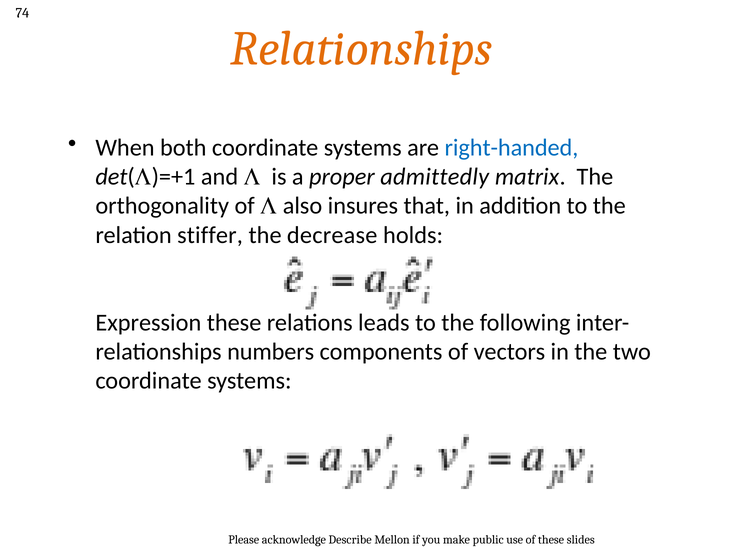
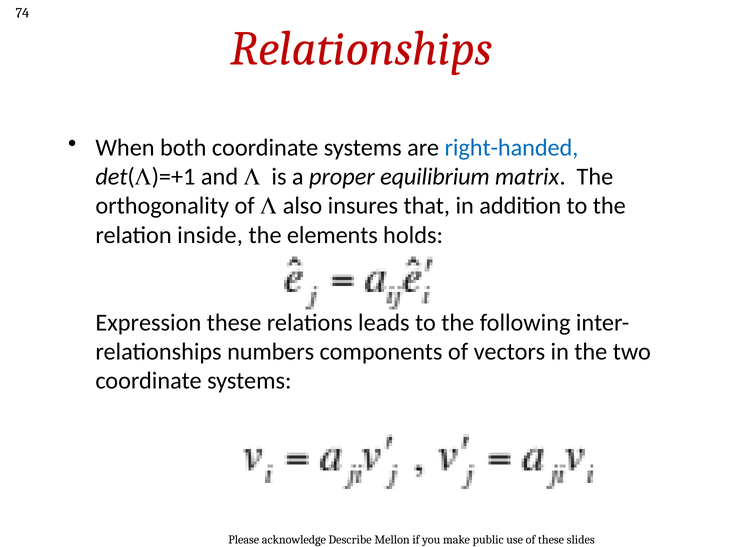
Relationships at (361, 49) colour: orange -> red
admittedly: admittedly -> equilibrium
stiffer: stiffer -> inside
decrease: decrease -> elements
